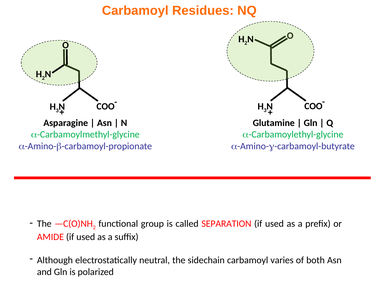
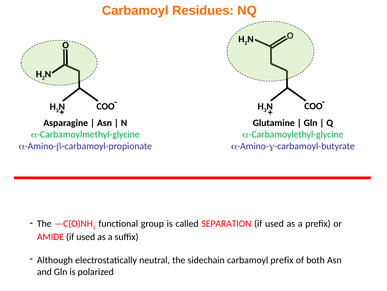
carbamoyl varies: varies -> prefix
